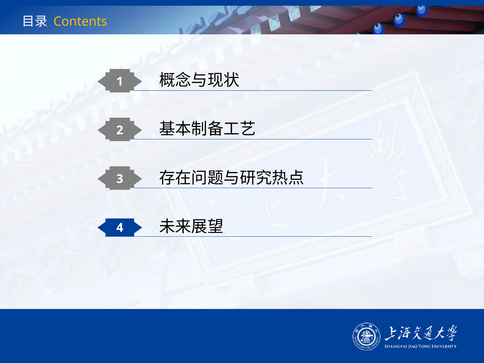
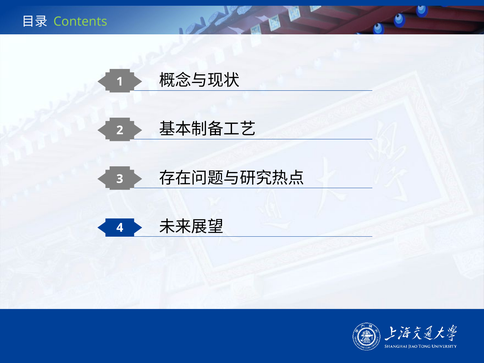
Contents colour: yellow -> light green
